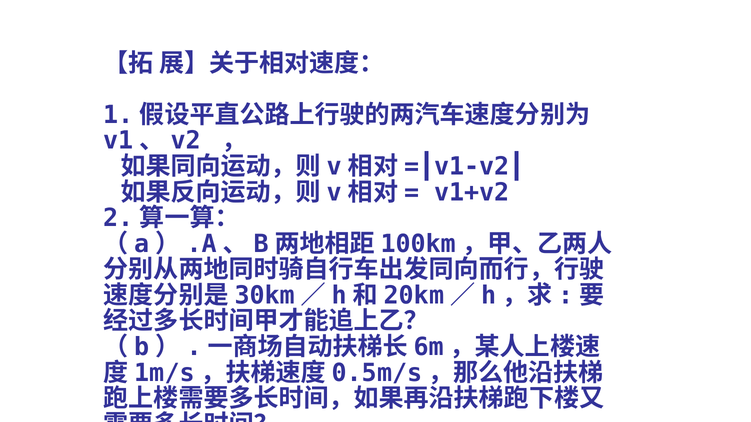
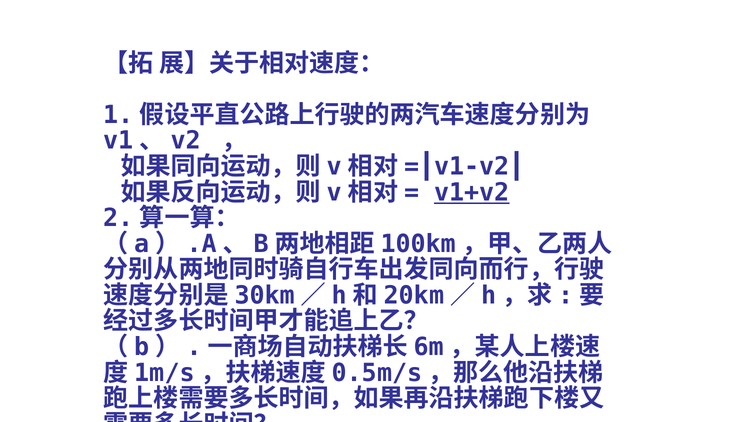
v1+v2 underline: none -> present
